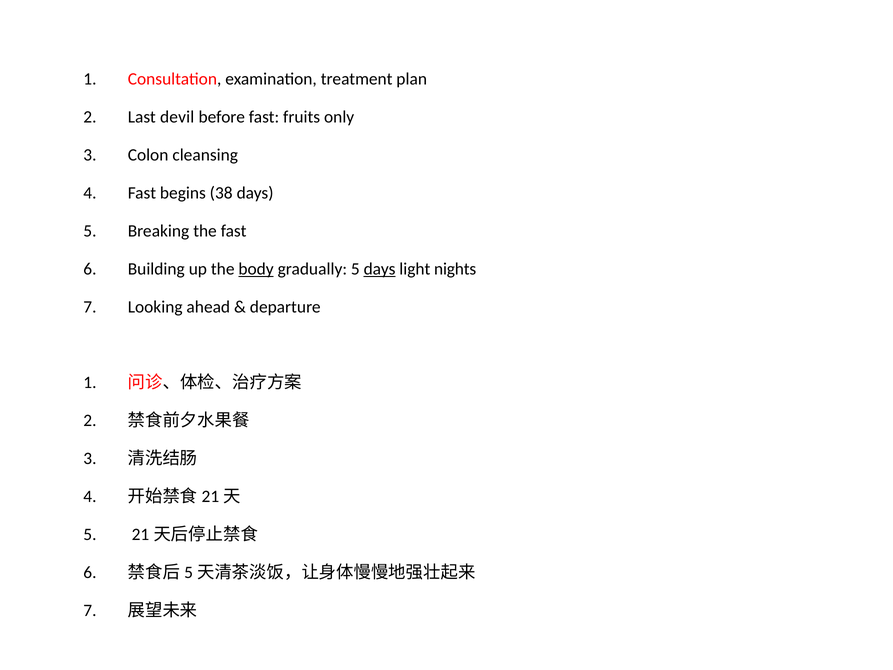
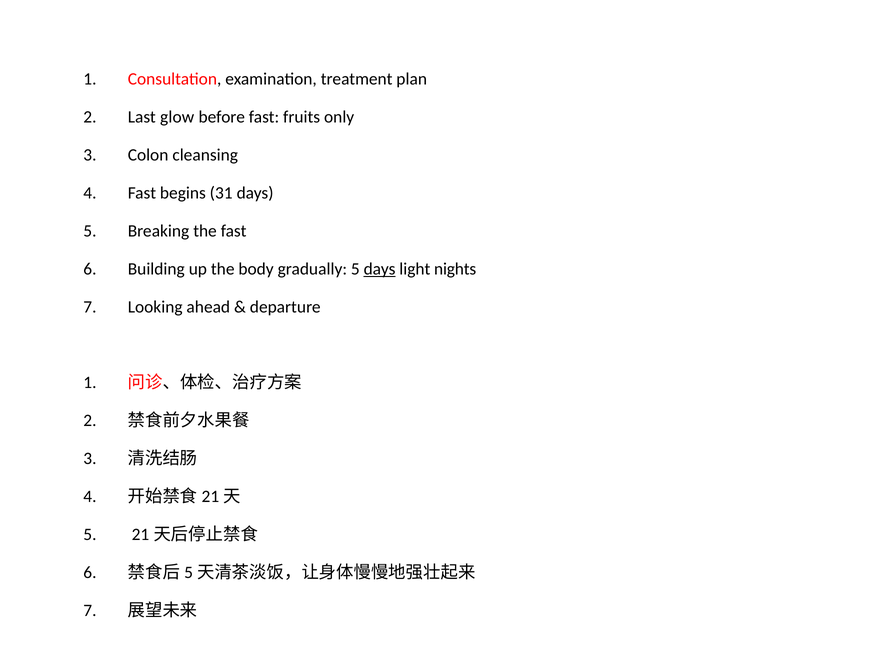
devil: devil -> glow
38: 38 -> 31
body underline: present -> none
